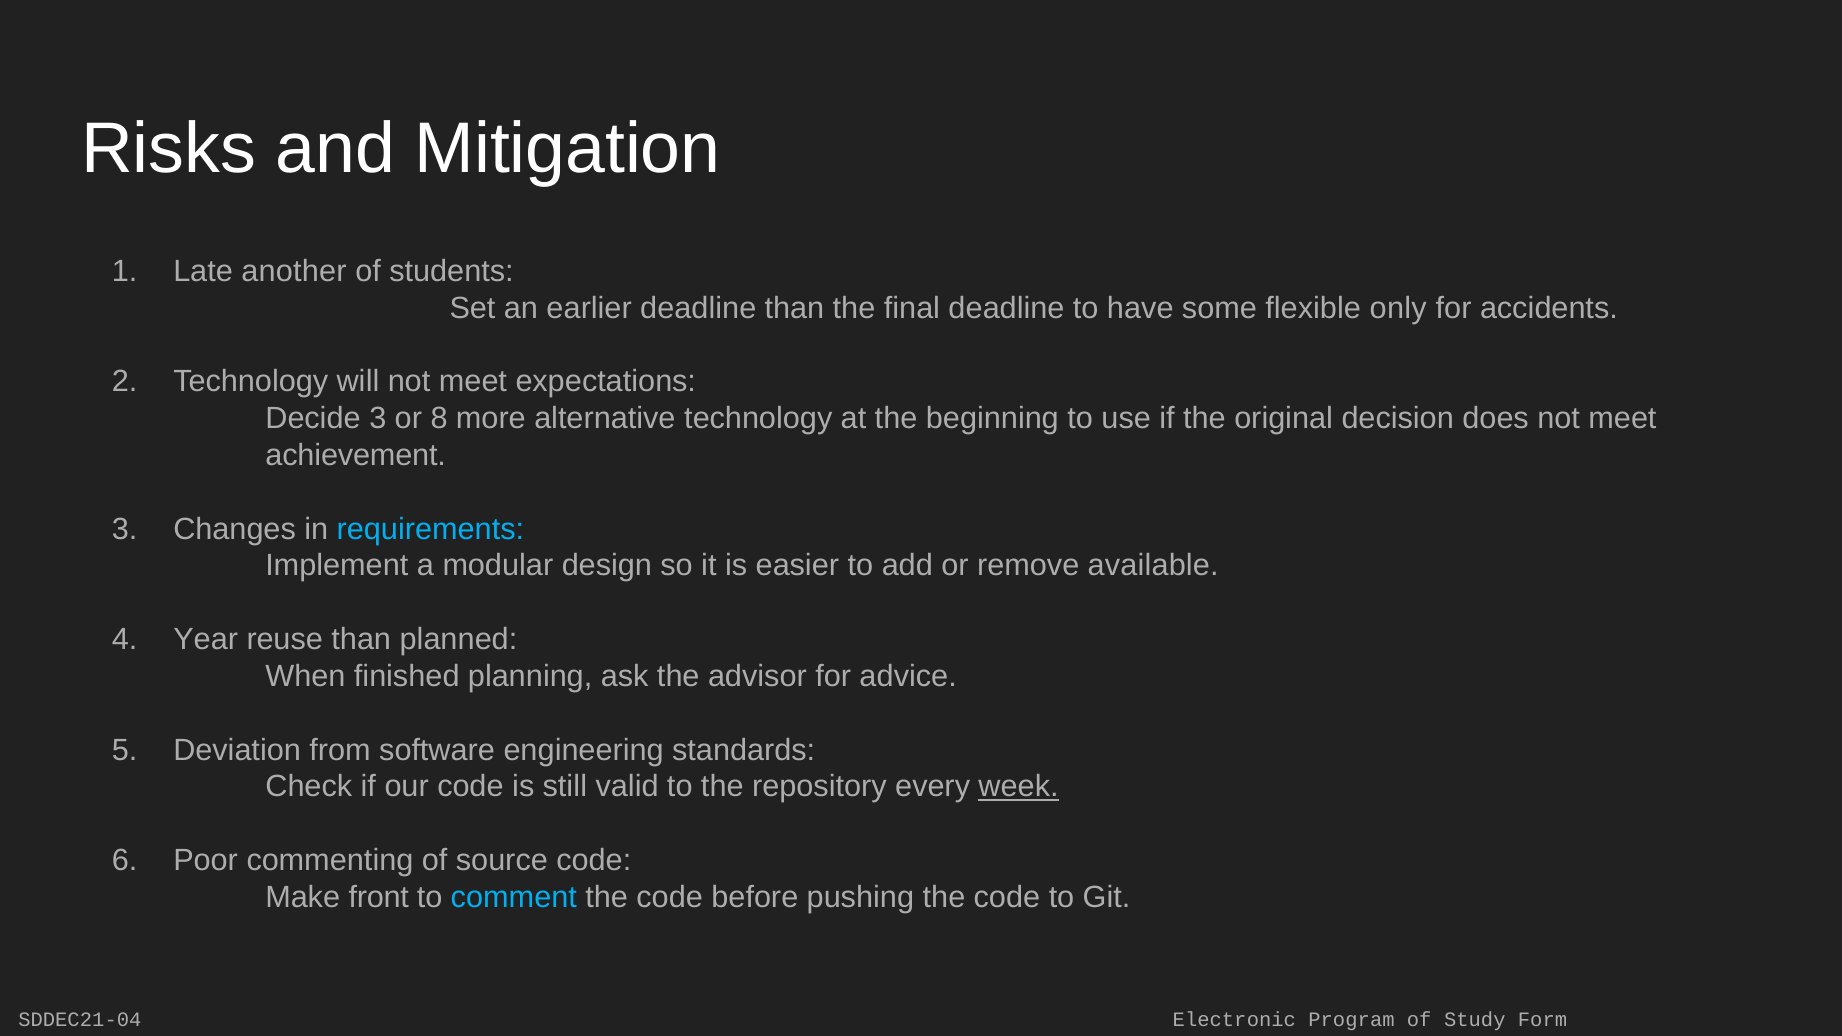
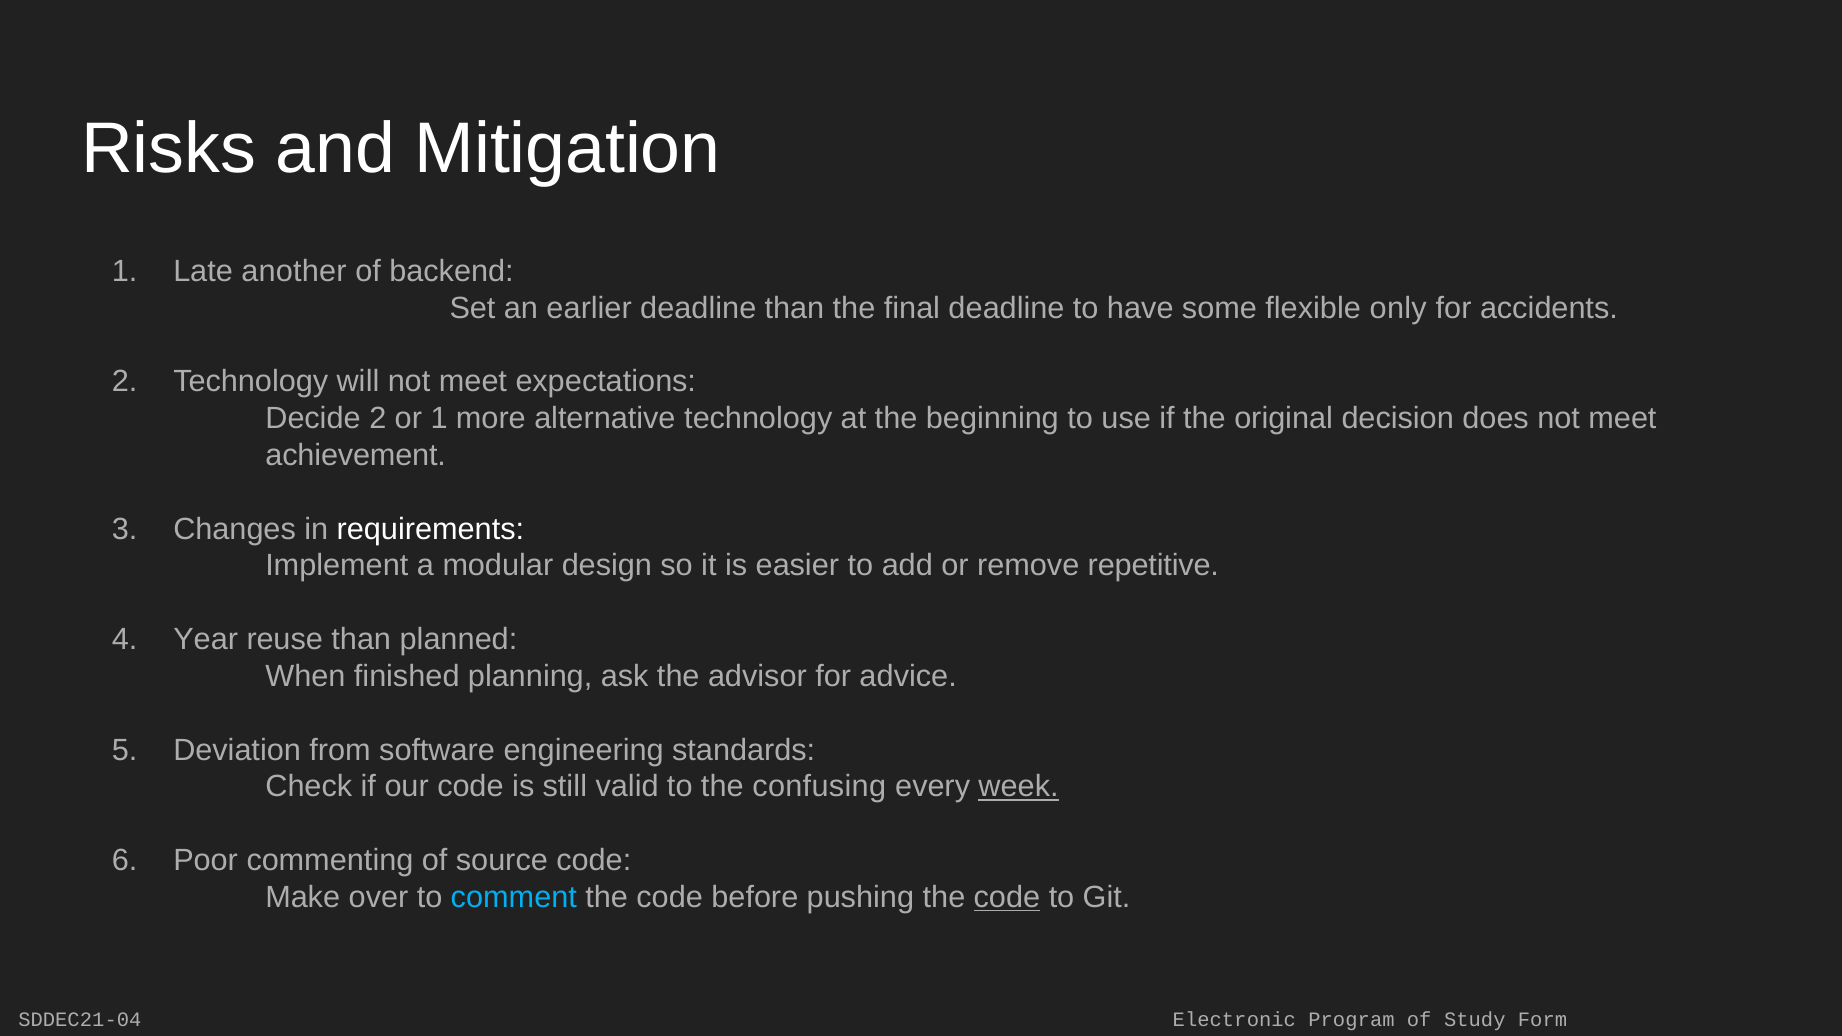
students: students -> backend
Decide 3: 3 -> 2
or 8: 8 -> 1
requirements colour: light blue -> white
available: available -> repetitive
repository: repository -> confusing
front: front -> over
code at (1007, 897) underline: none -> present
